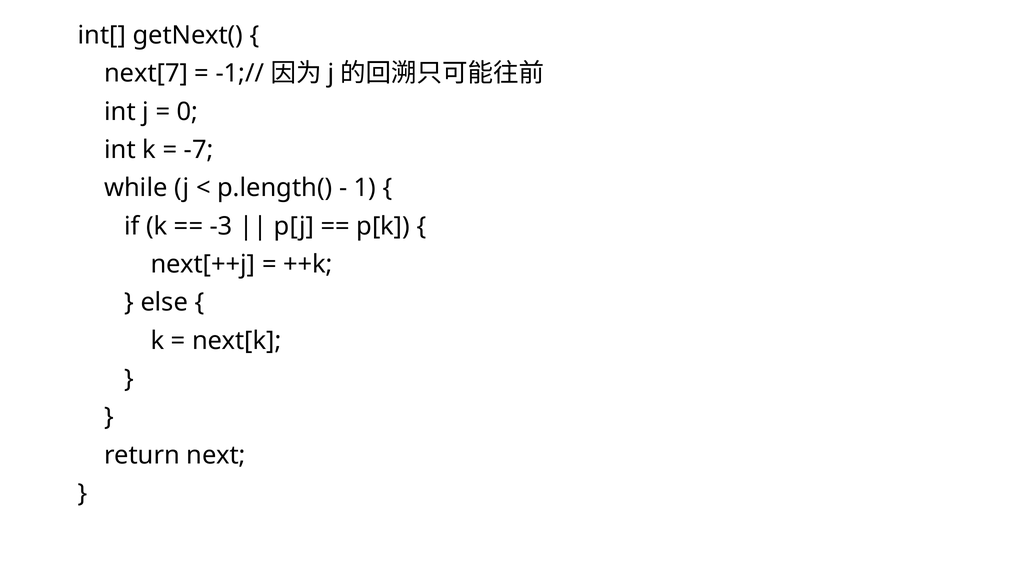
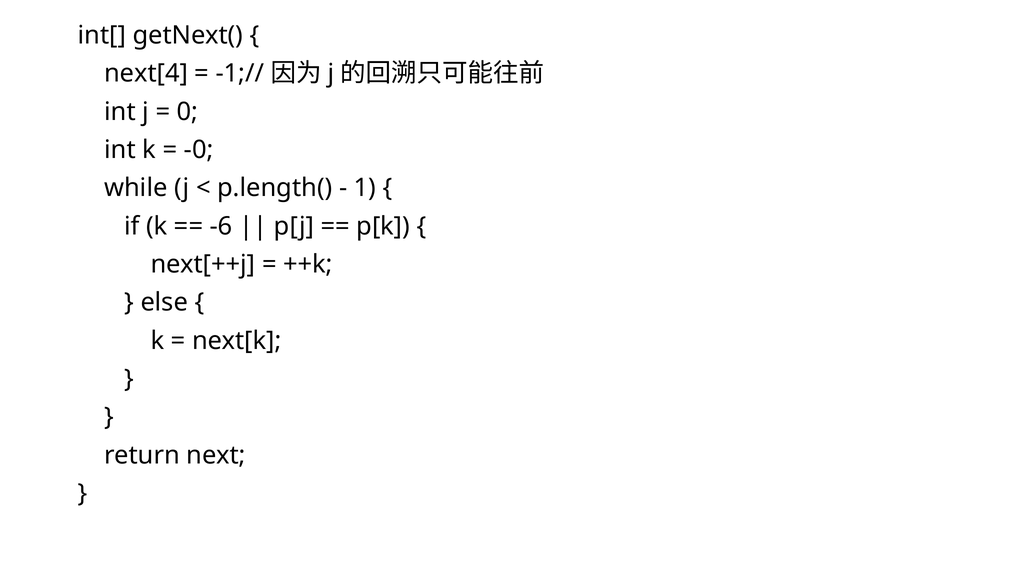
next[7: next[7 -> next[4
-7: -7 -> -0
-3: -3 -> -6
